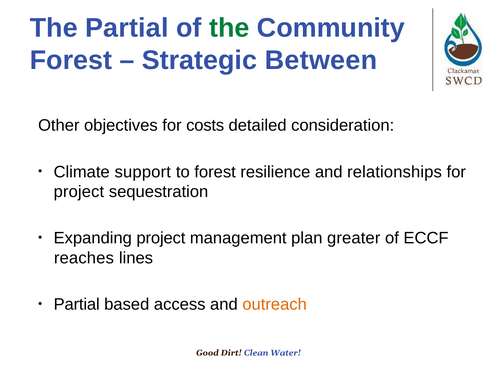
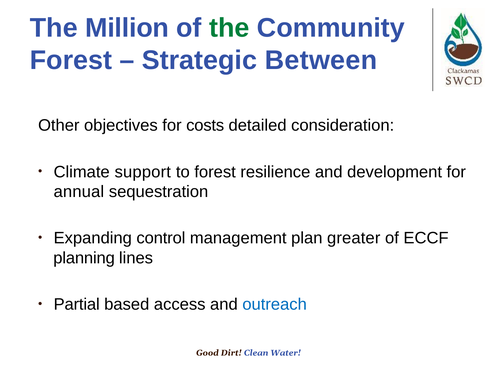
The Partial: Partial -> Million
relationships: relationships -> development
project at (79, 192): project -> annual
Expanding project: project -> control
reaches: reaches -> planning
outreach colour: orange -> blue
